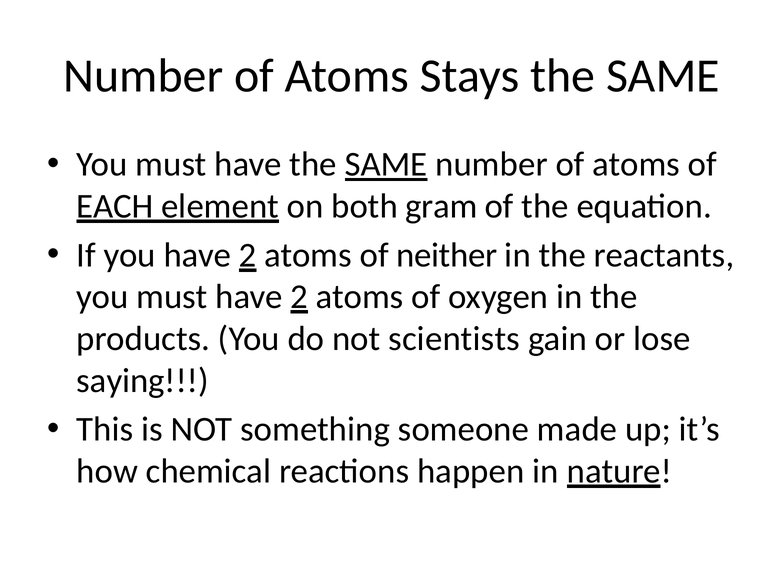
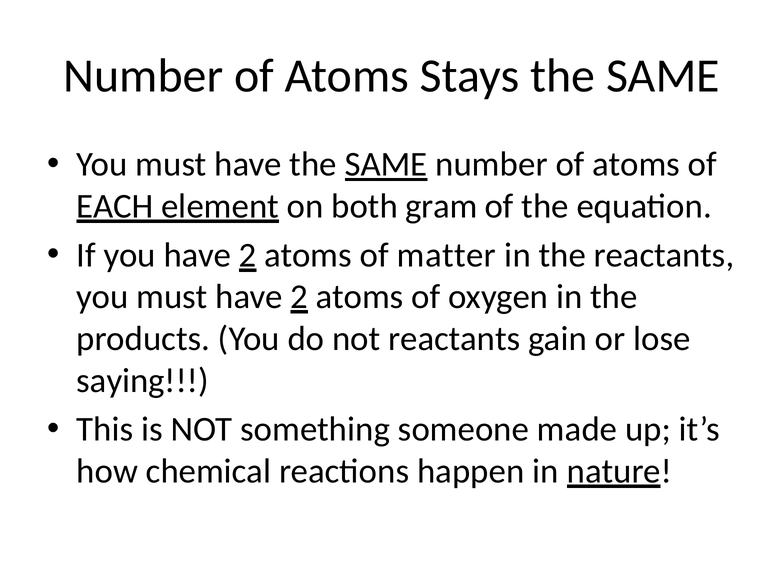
neither: neither -> matter
not scientists: scientists -> reactants
